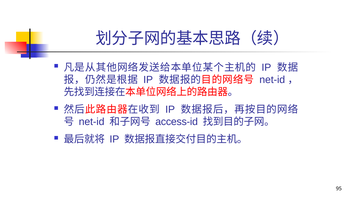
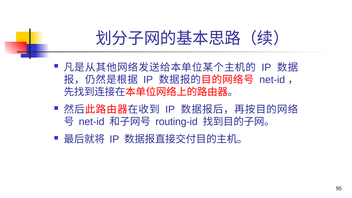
access-id: access-id -> routing-id
